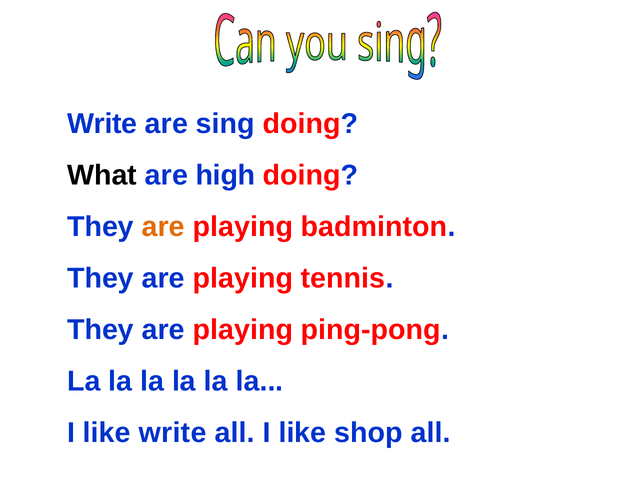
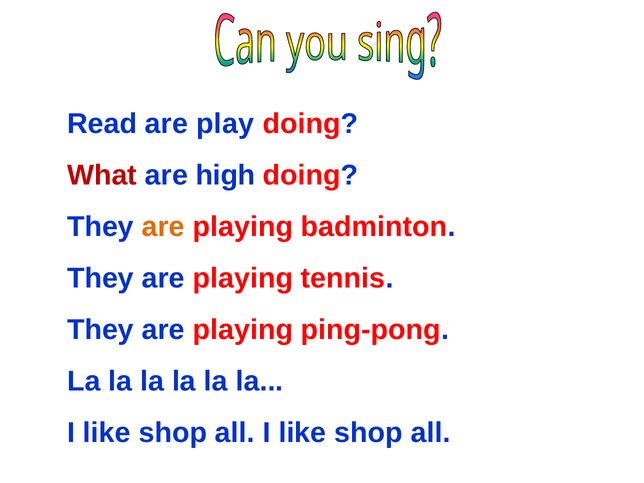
Write at (102, 124): Write -> Read
sing: sing -> play
What colour: black -> red
write at (173, 433): write -> shop
